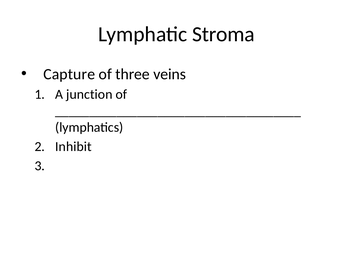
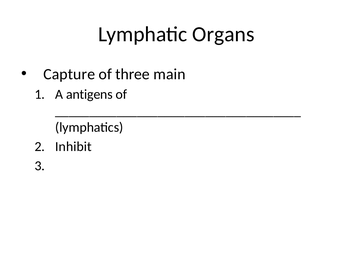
Stroma: Stroma -> Organs
veins: veins -> main
junction: junction -> antigens
